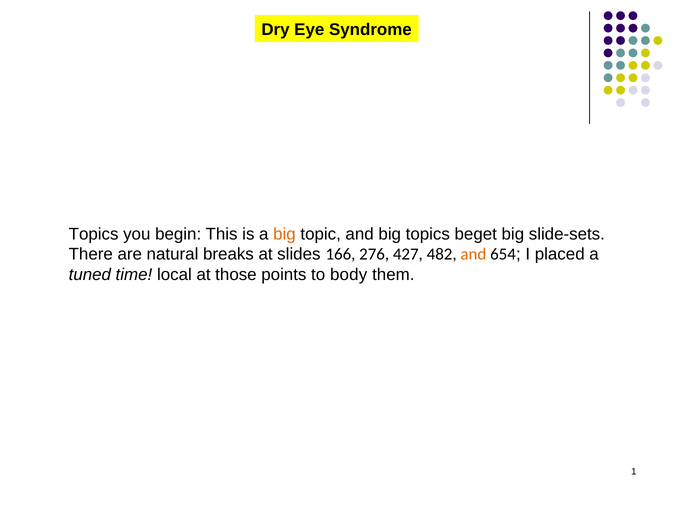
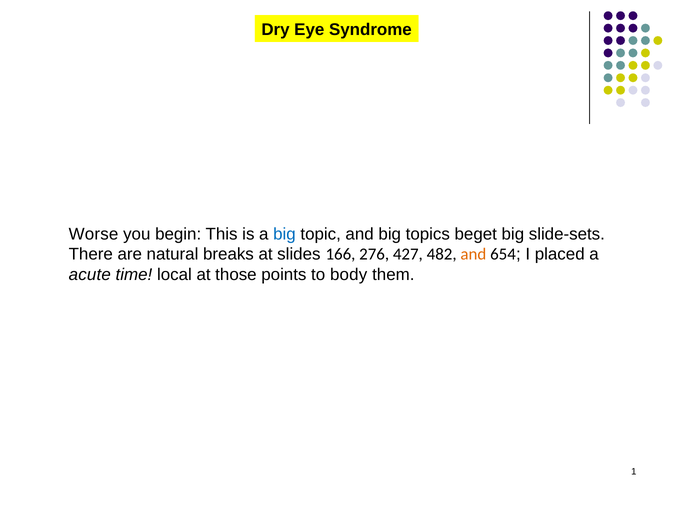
Topics at (94, 234): Topics -> Worse
big at (284, 234) colour: orange -> blue
tuned: tuned -> acute
